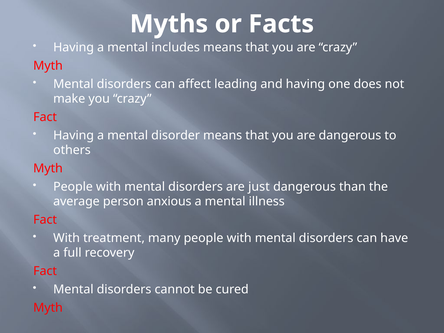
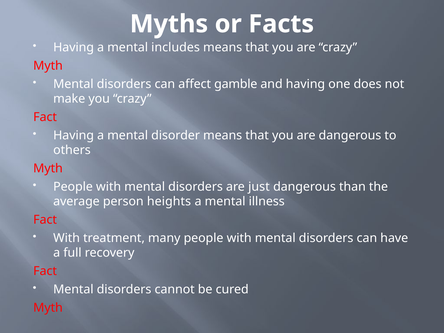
leading: leading -> gamble
anxious: anxious -> heights
